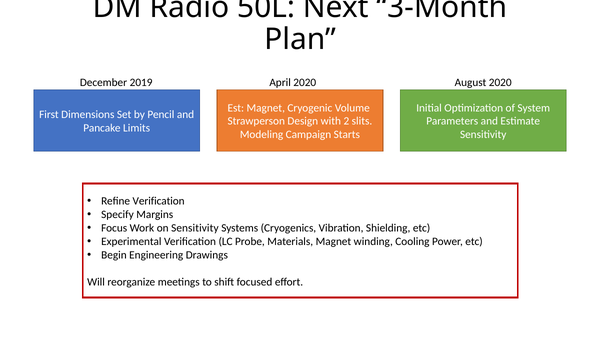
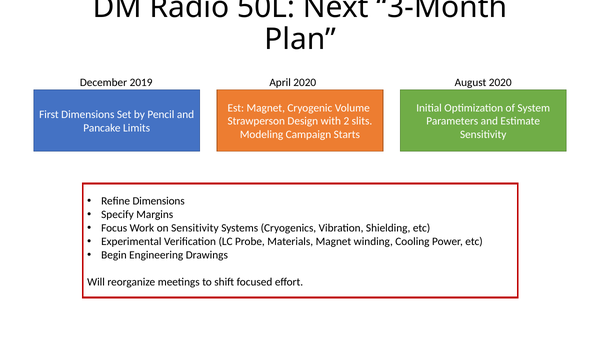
Refine Verification: Verification -> Dimensions
